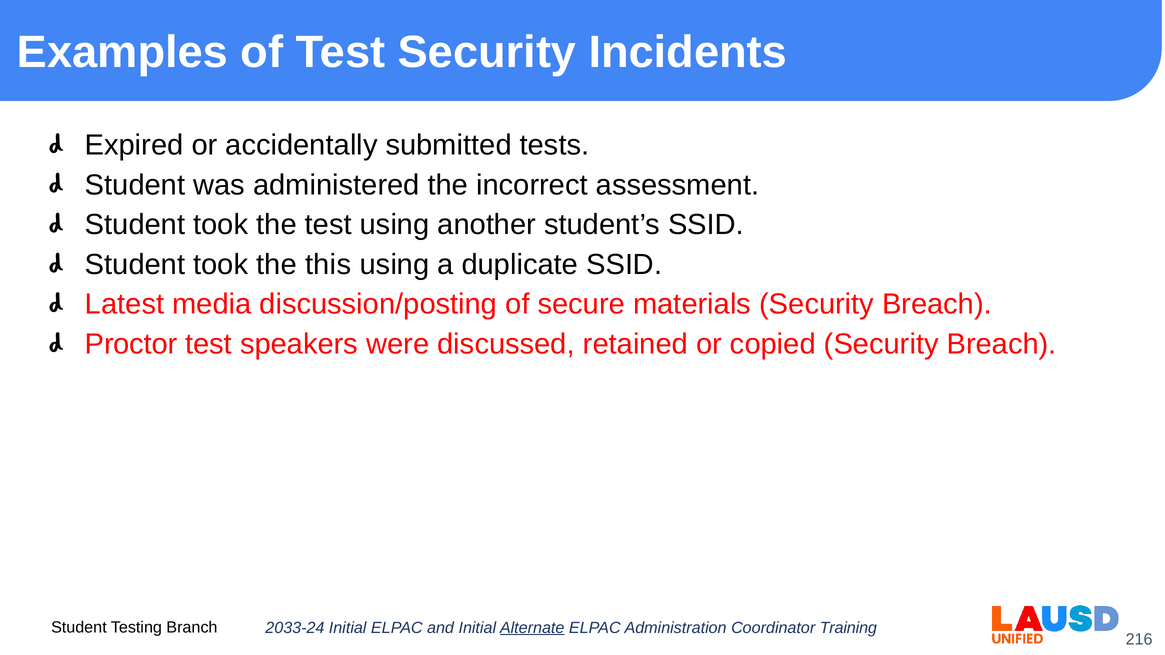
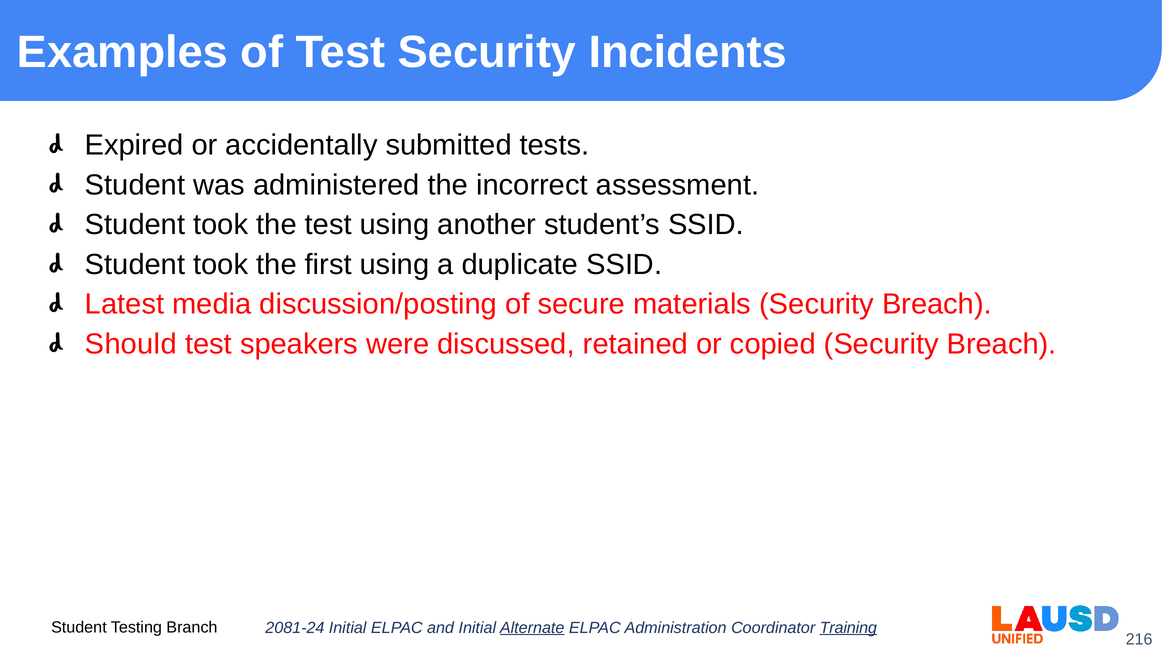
this: this -> first
Proctor: Proctor -> Should
2033-24: 2033-24 -> 2081-24
Training underline: none -> present
